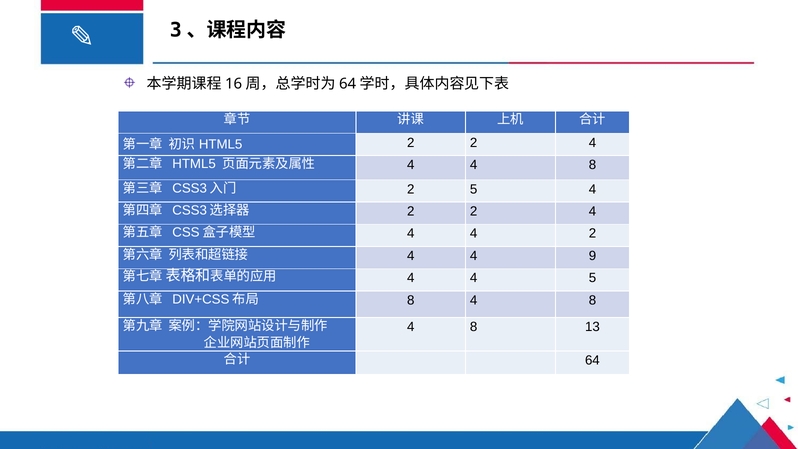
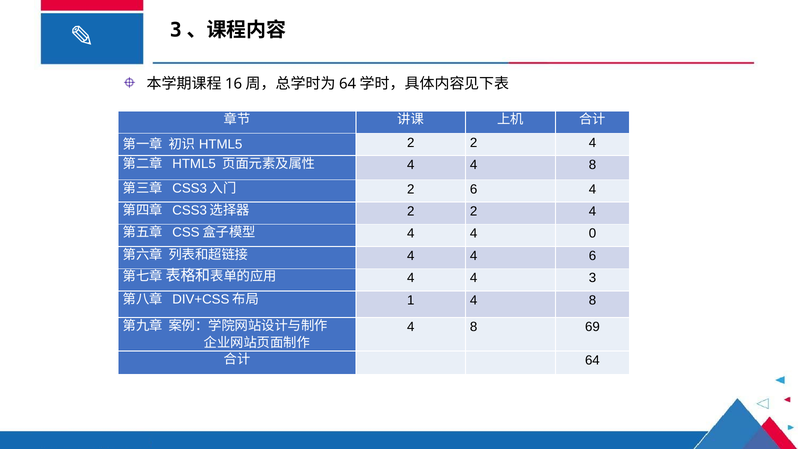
2 5: 5 -> 6
4 2: 2 -> 0
4 9: 9 -> 6
4 5: 5 -> 3
8 at (411, 300): 8 -> 1
13: 13 -> 69
